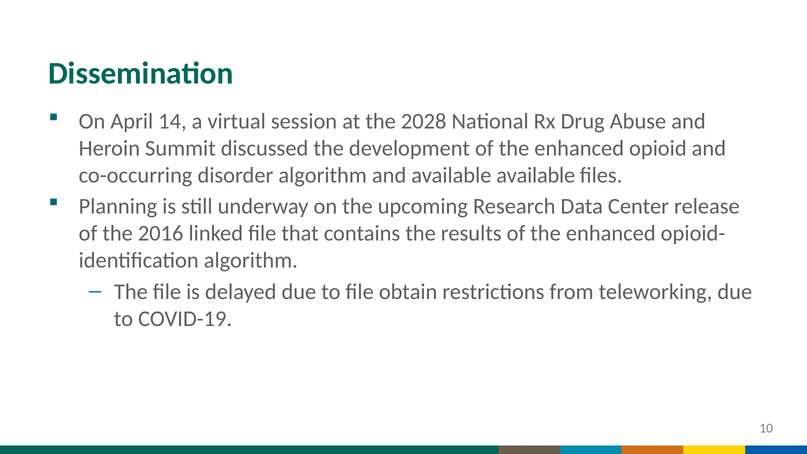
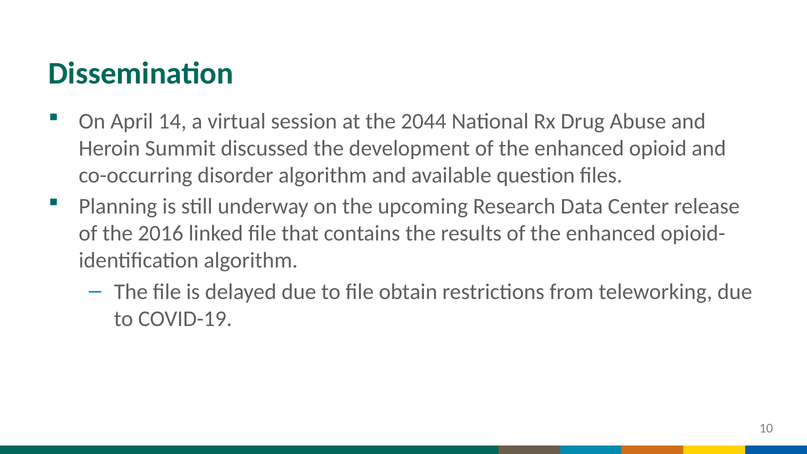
2028: 2028 -> 2044
available available: available -> question
